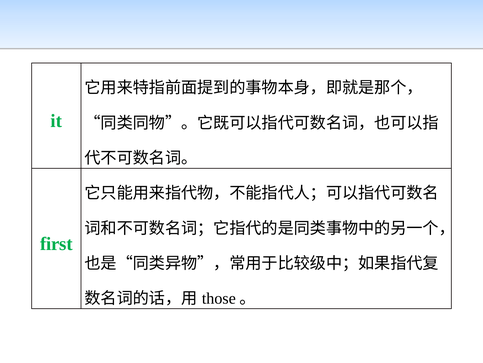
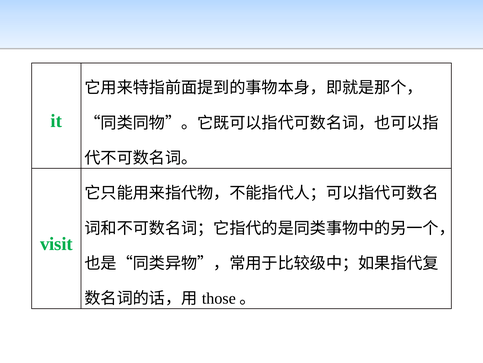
first: first -> visit
